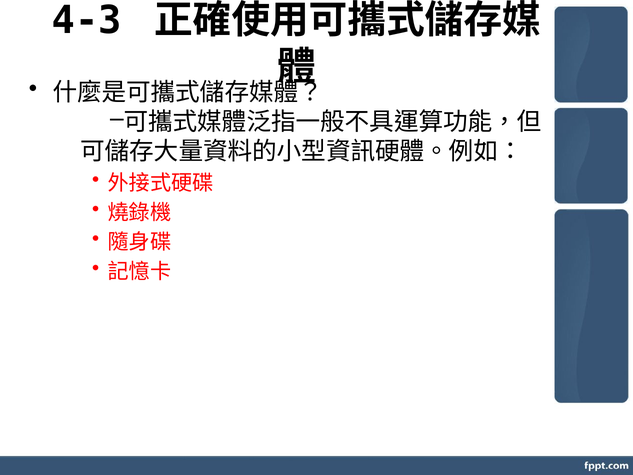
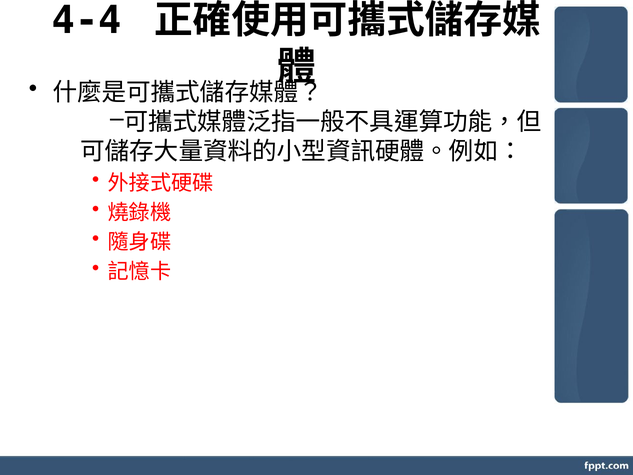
4-3: 4-3 -> 4-4
